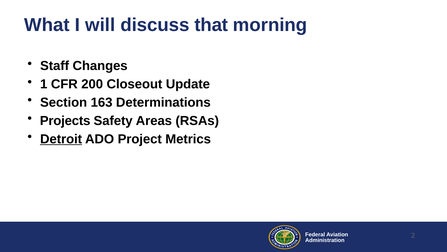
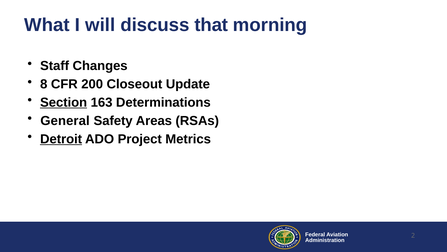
1: 1 -> 8
Section underline: none -> present
Projects: Projects -> General
